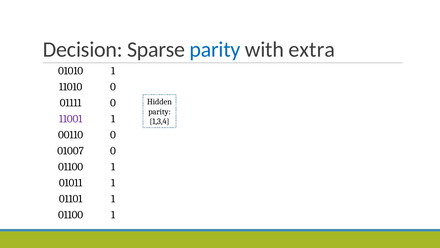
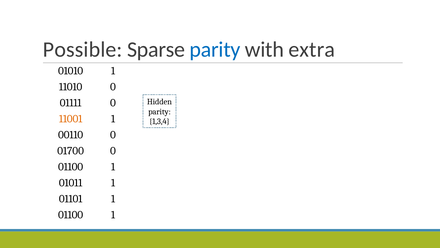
Decision: Decision -> Possible
11001 colour: purple -> orange
01007: 01007 -> 01700
